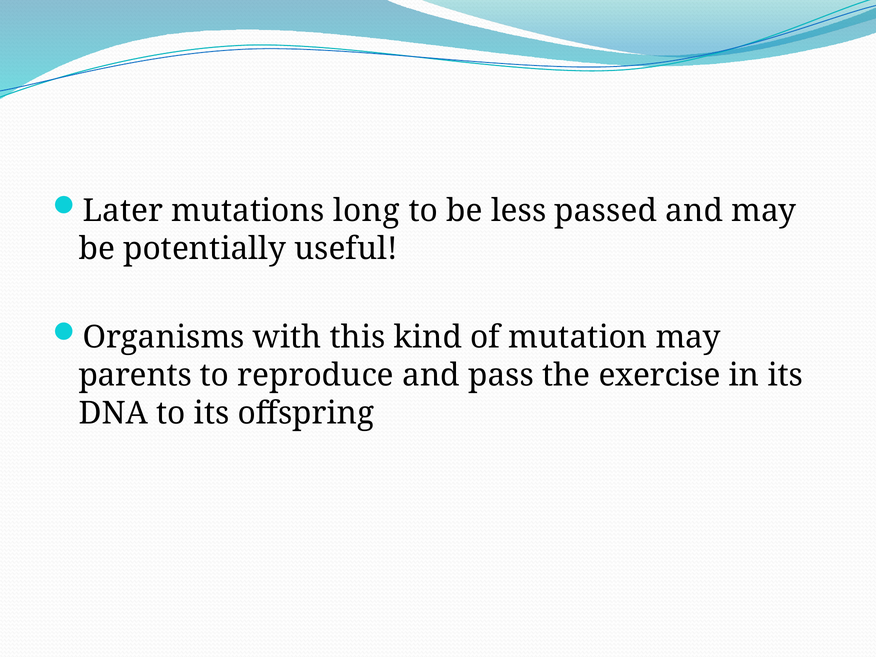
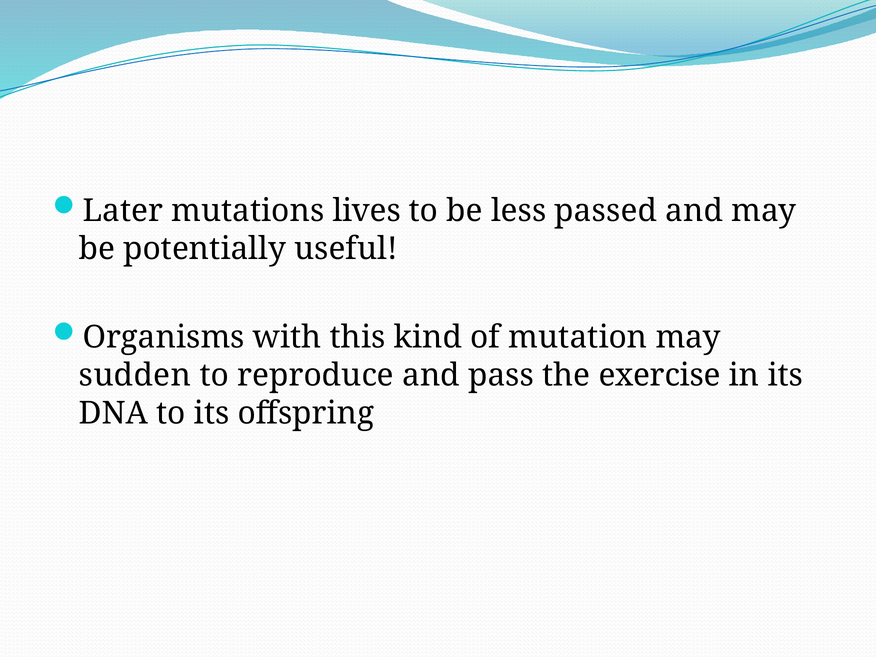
long: long -> lives
parents: parents -> sudden
